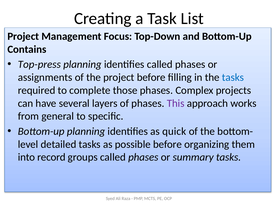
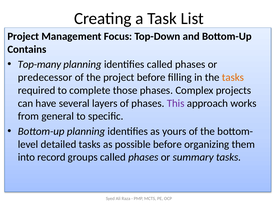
Top-press: Top-press -> Top-many
assignments: assignments -> predecessor
tasks at (233, 78) colour: blue -> orange
quick: quick -> yours
